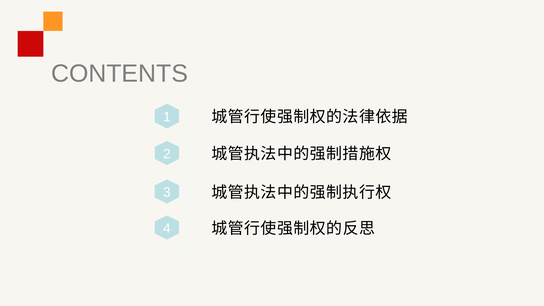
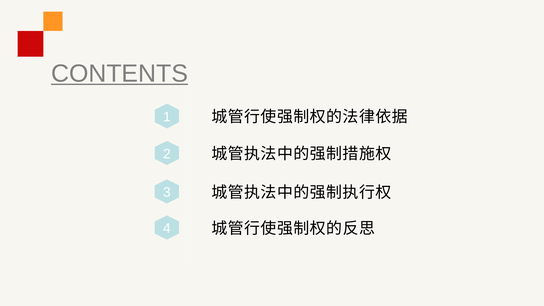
CONTENTS underline: none -> present
